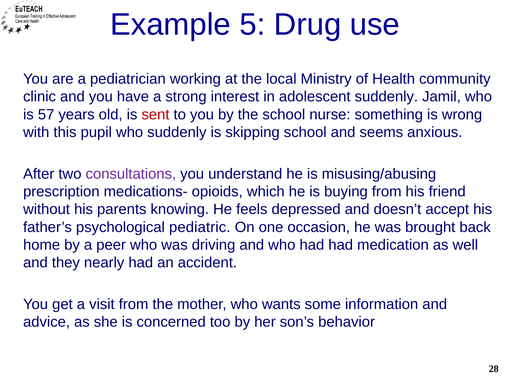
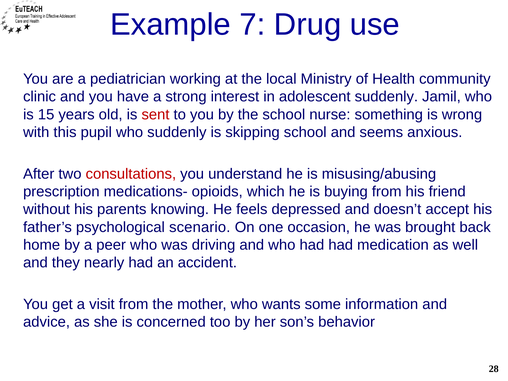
5: 5 -> 7
57: 57 -> 15
consultations colour: purple -> red
pediatric: pediatric -> scenario
